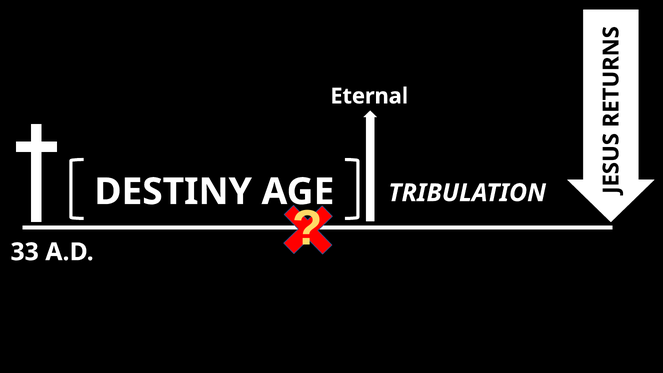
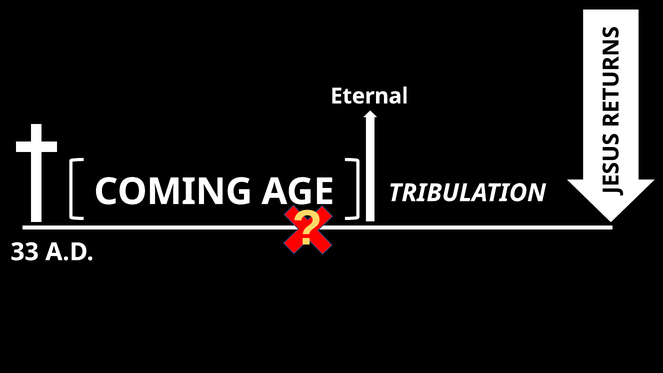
DESTINY: DESTINY -> COMING
